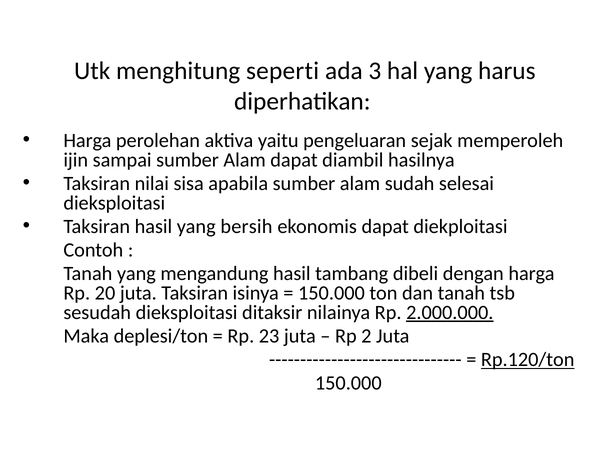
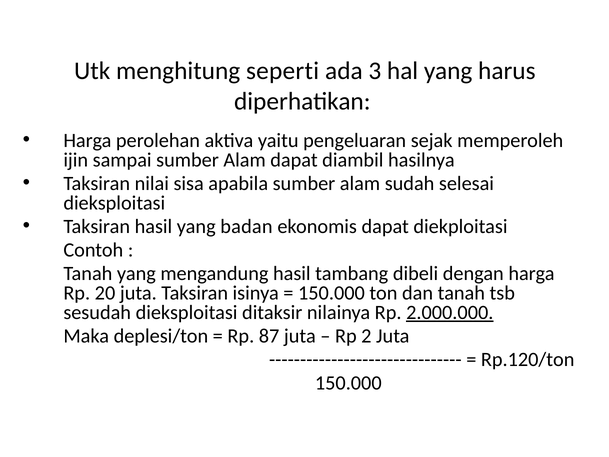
bersih: bersih -> badan
23: 23 -> 87
Rp.120/ton underline: present -> none
